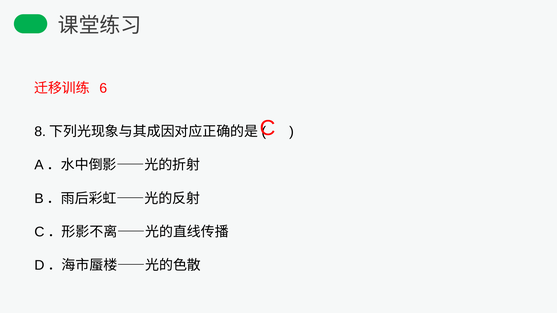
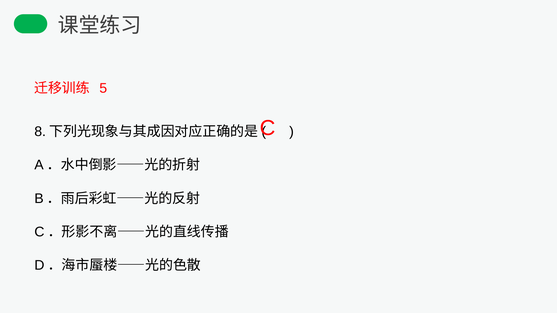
6: 6 -> 5
